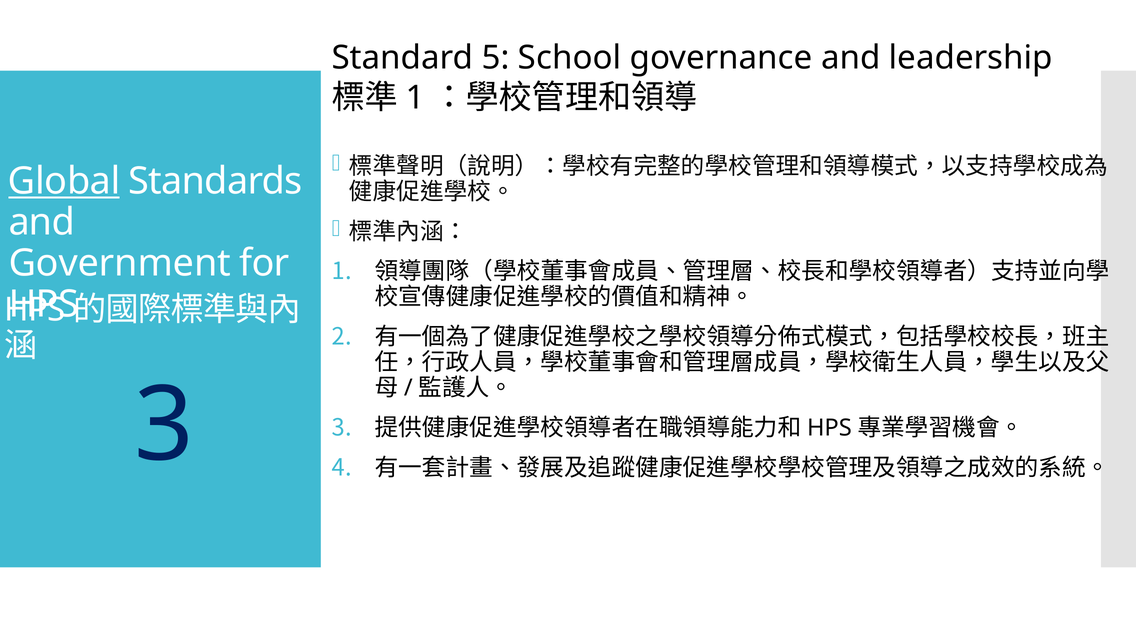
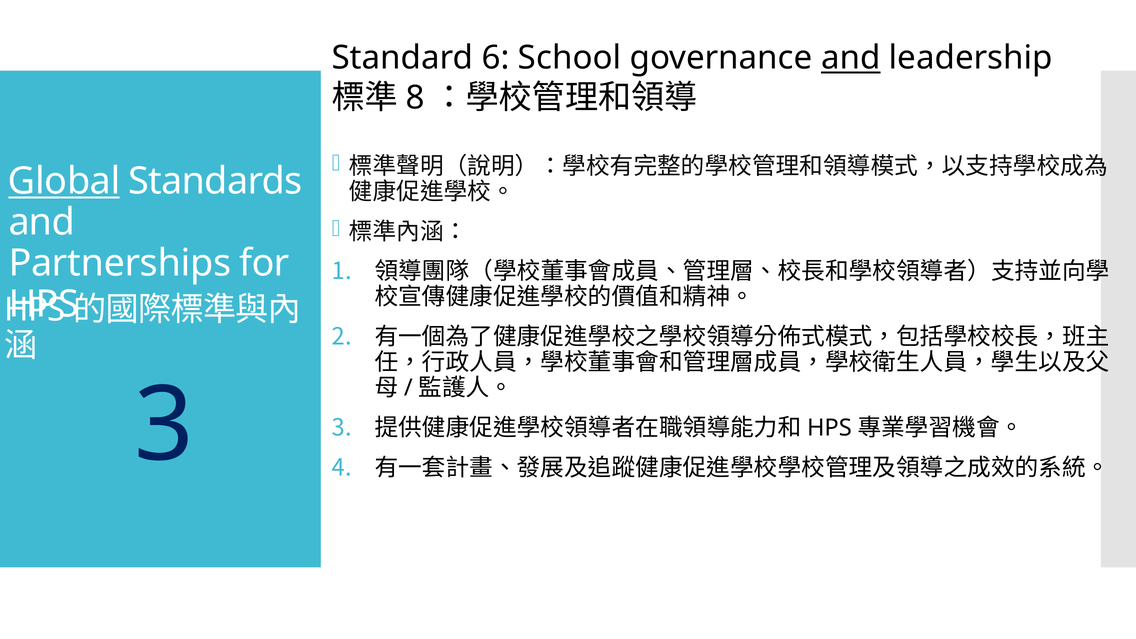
5: 5 -> 6
and at (851, 58) underline: none -> present
1 at (415, 98): 1 -> 8
Government: Government -> Partnerships
